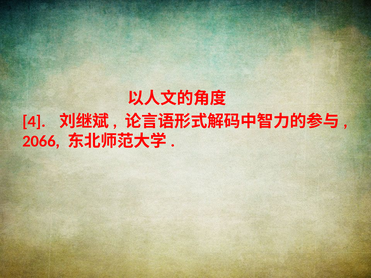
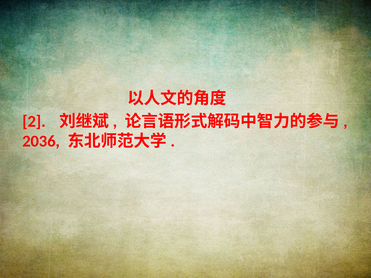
4: 4 -> 2
2066: 2066 -> 2036
